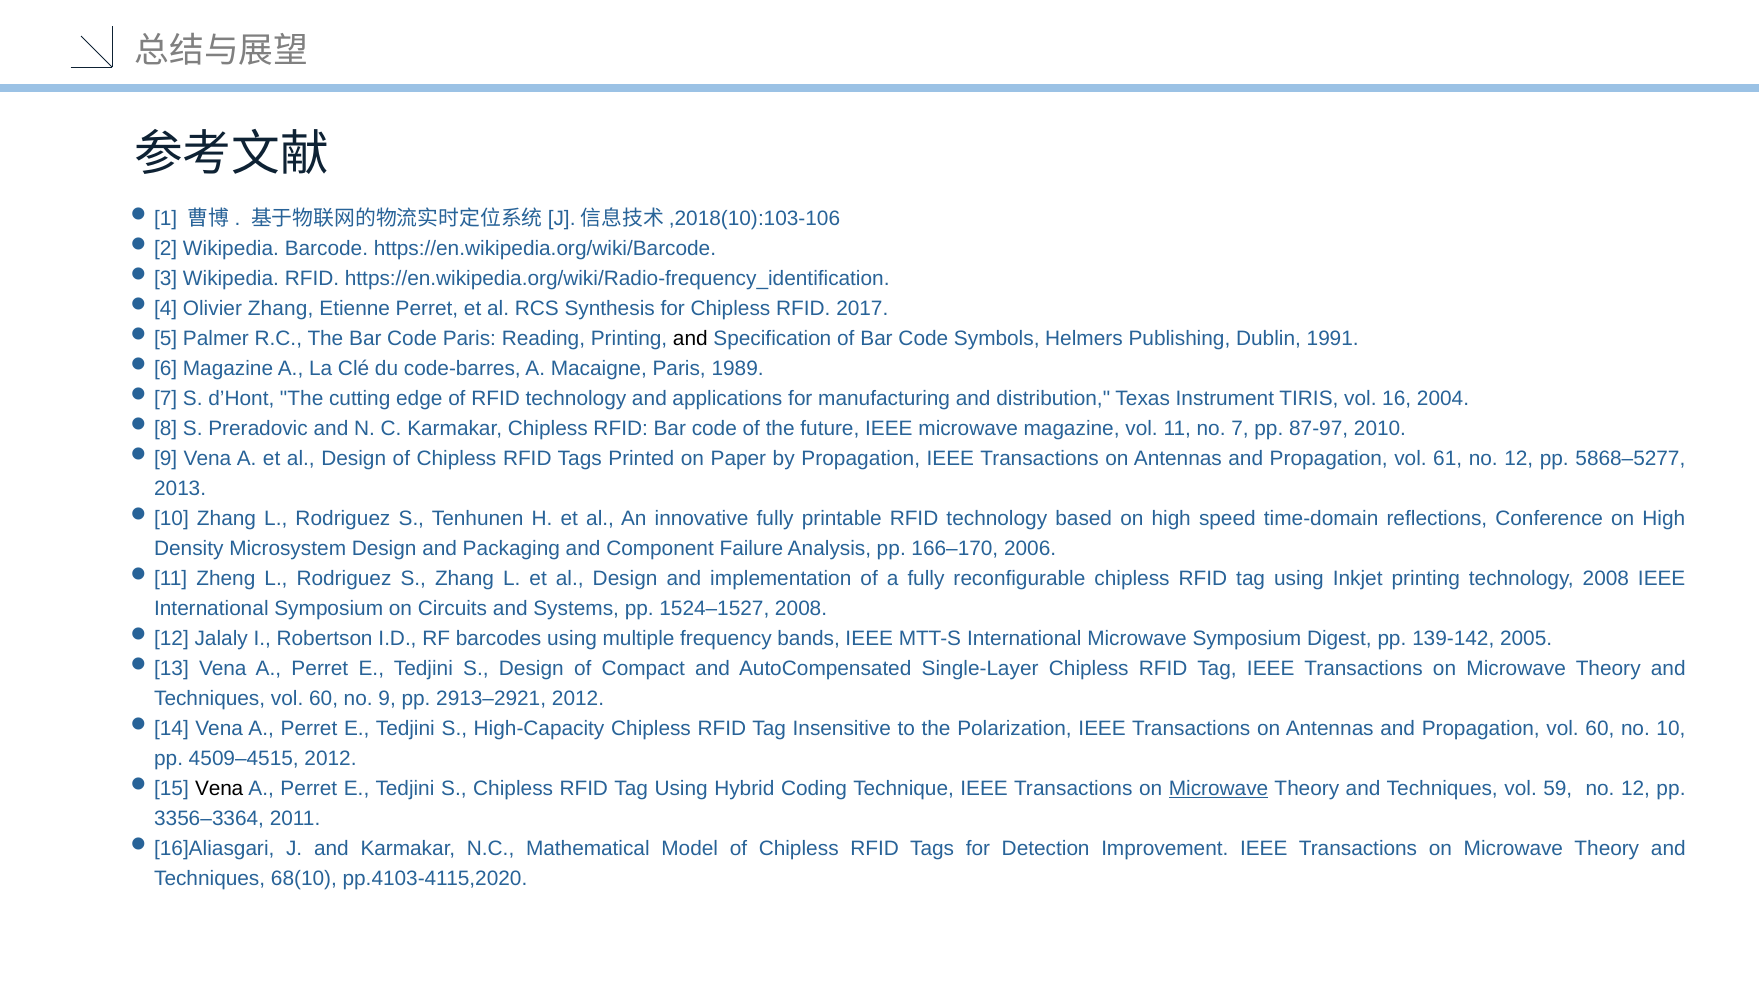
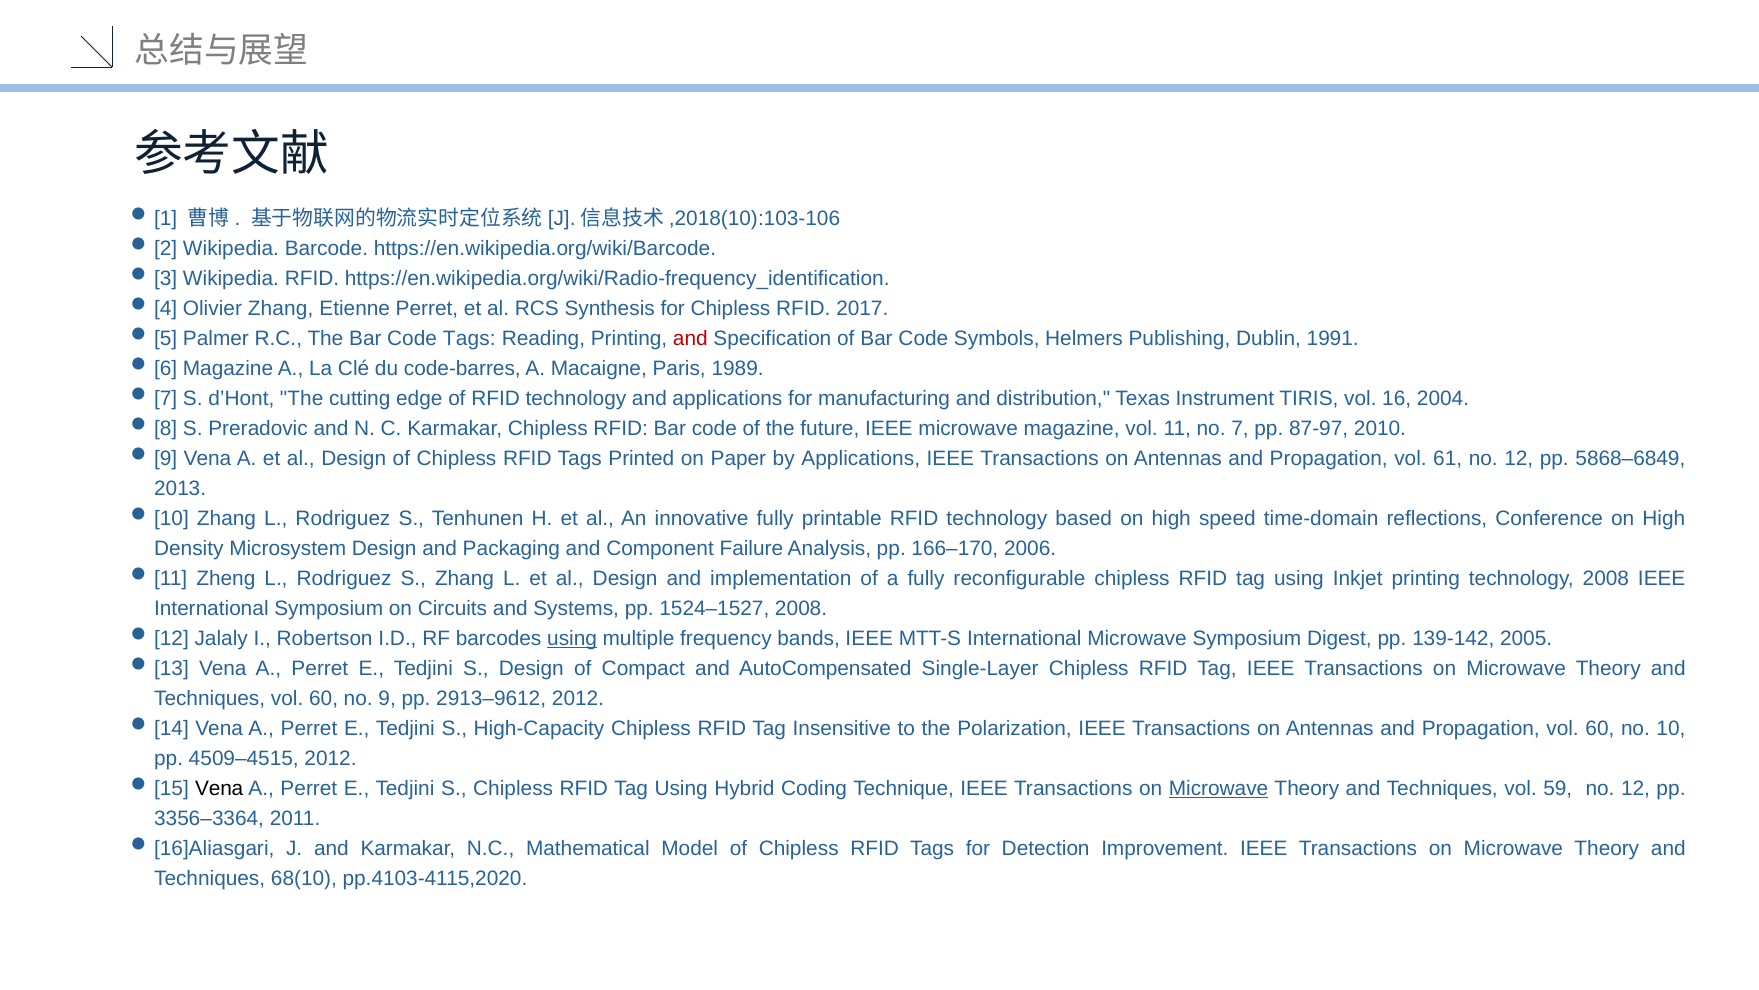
Code Paris: Paris -> Tags
and at (690, 338) colour: black -> red
by Propagation: Propagation -> Applications
5868–5277: 5868–5277 -> 5868–6849
using at (572, 638) underline: none -> present
2913–2921: 2913–2921 -> 2913–9612
